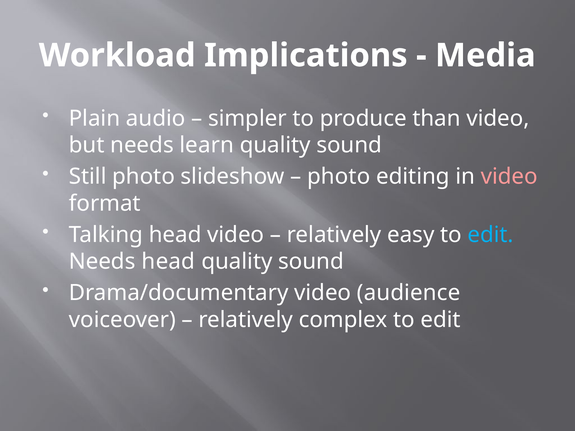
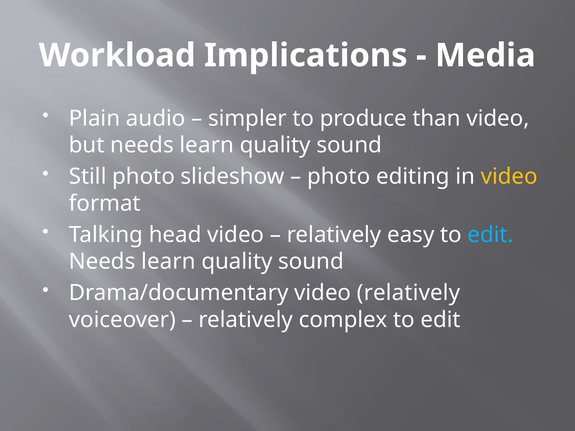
video at (509, 177) colour: pink -> yellow
head at (168, 262): head -> learn
video audience: audience -> relatively
